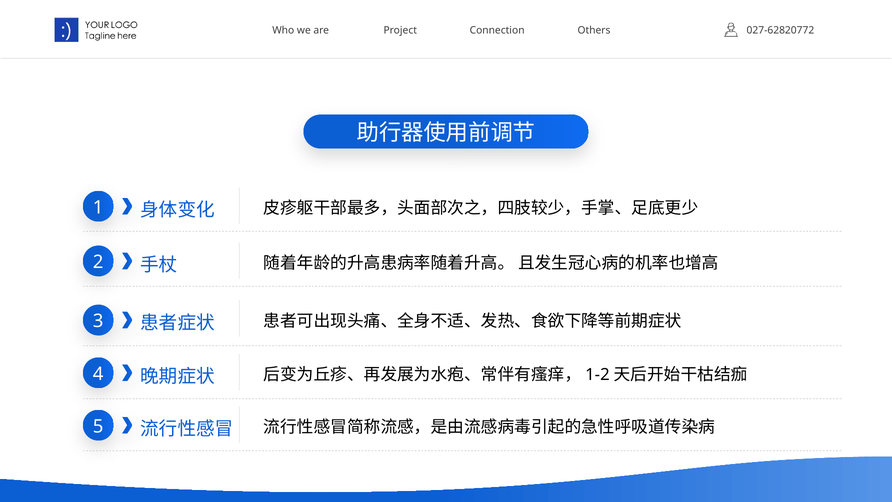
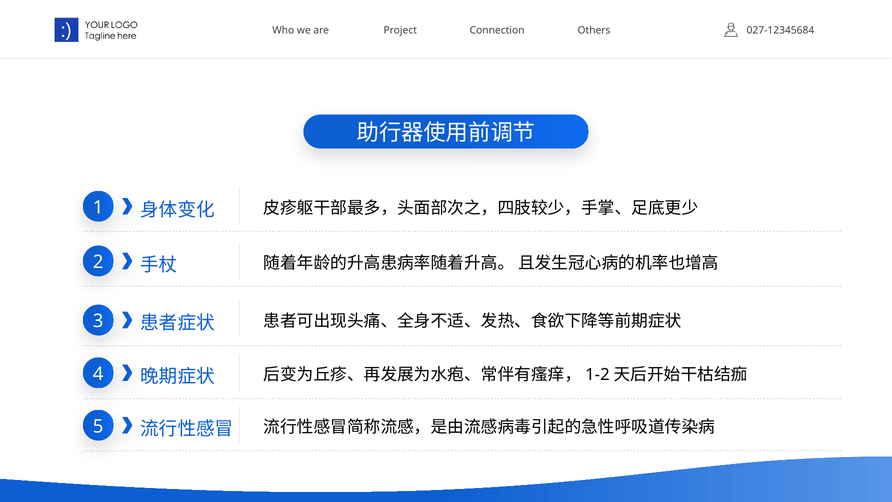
027-62820772: 027-62820772 -> 027-12345684
